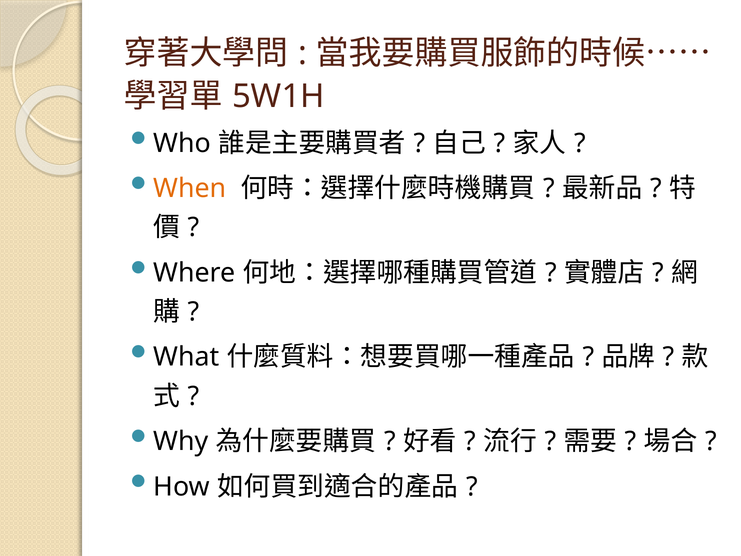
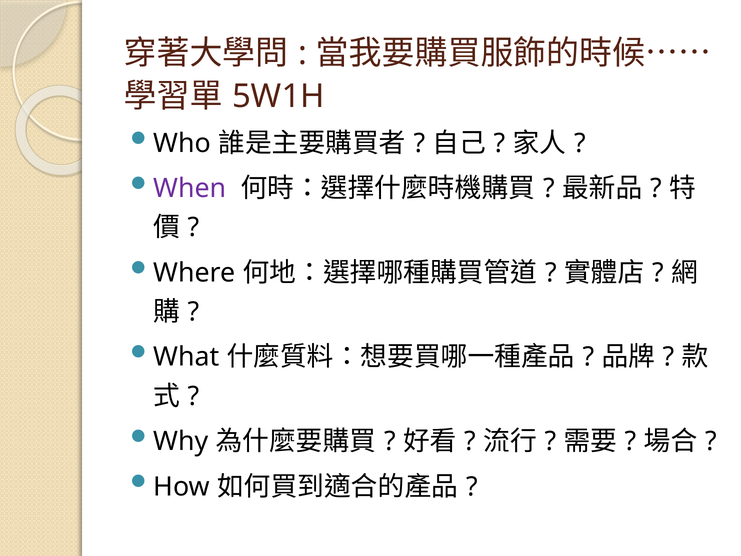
When colour: orange -> purple
